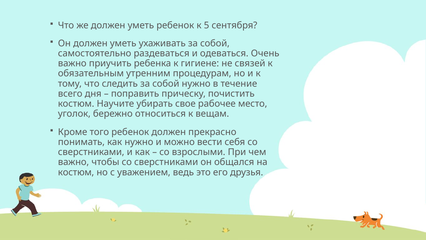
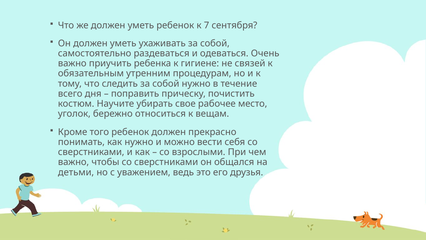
5: 5 -> 7
костюм at (76, 172): костюм -> детьми
